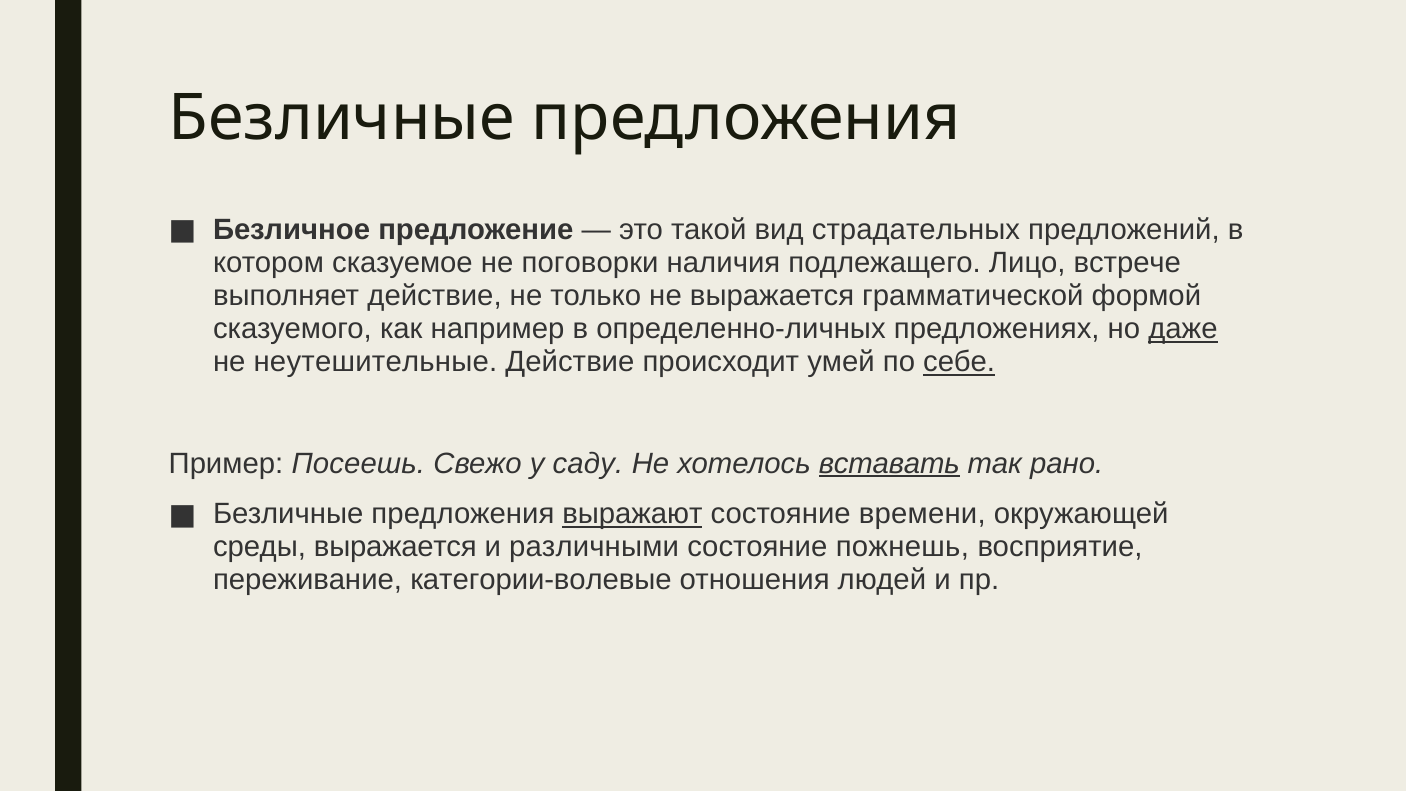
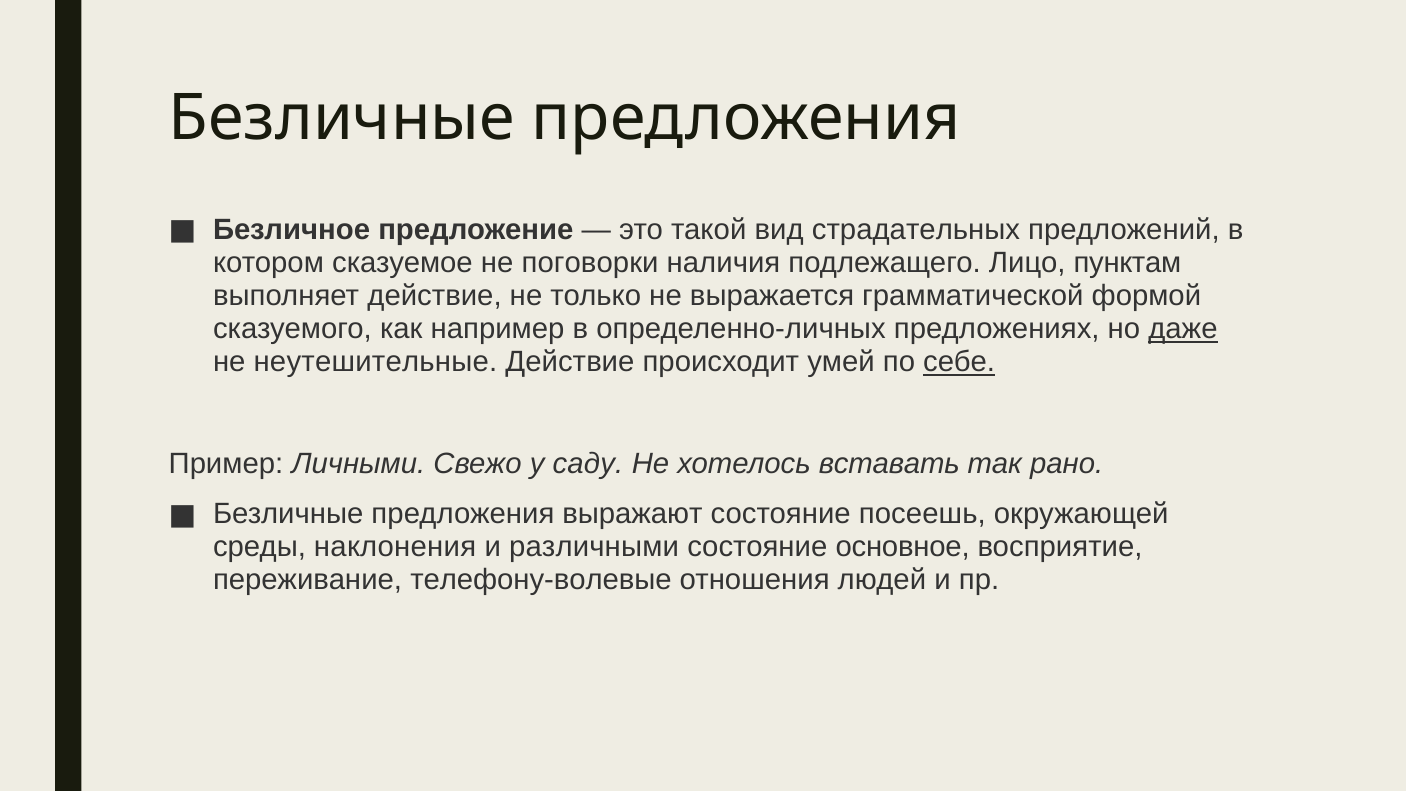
встрече: встрече -> пунктам
Посеешь: Посеешь -> Личными
вставать underline: present -> none
выражают underline: present -> none
времени: времени -> посеешь
среды выражается: выражается -> наклонения
пожнешь: пожнешь -> основное
категории-волевые: категории-волевые -> телефону-волевые
